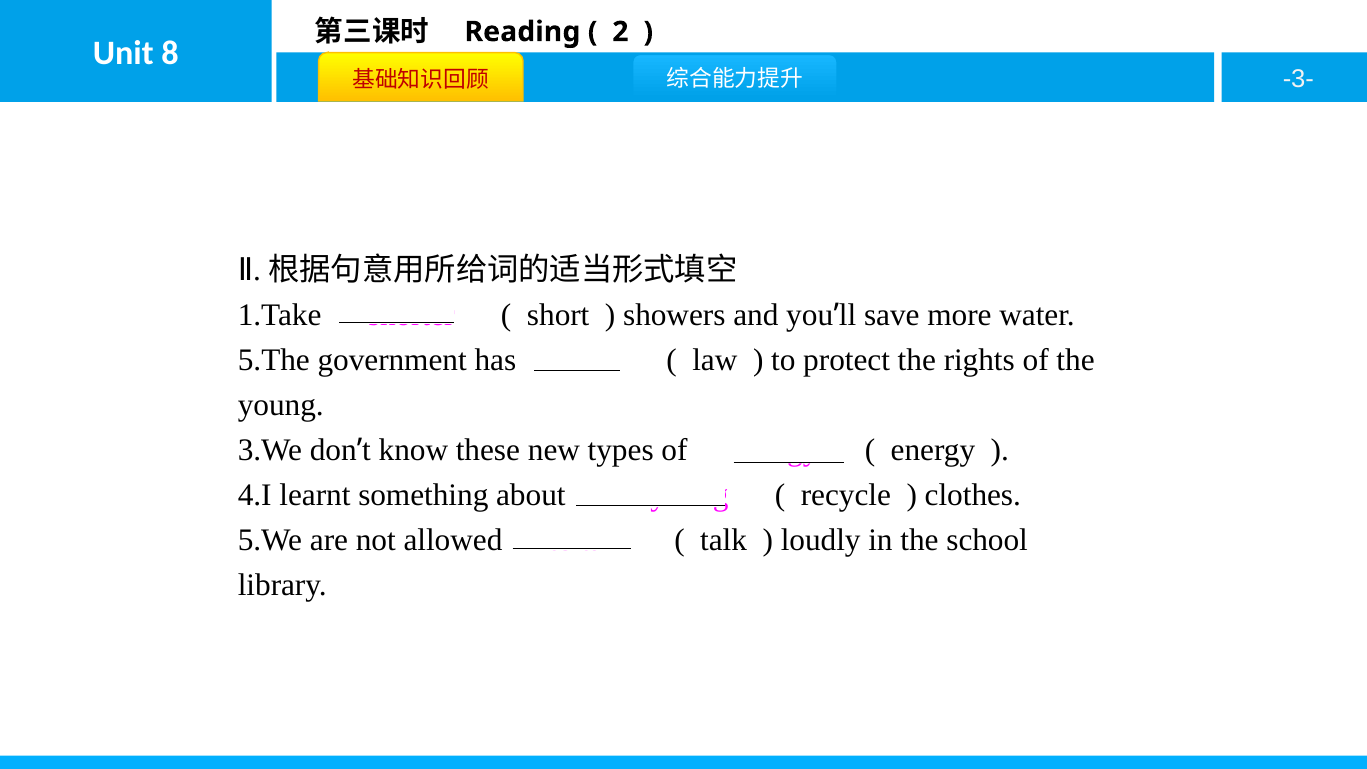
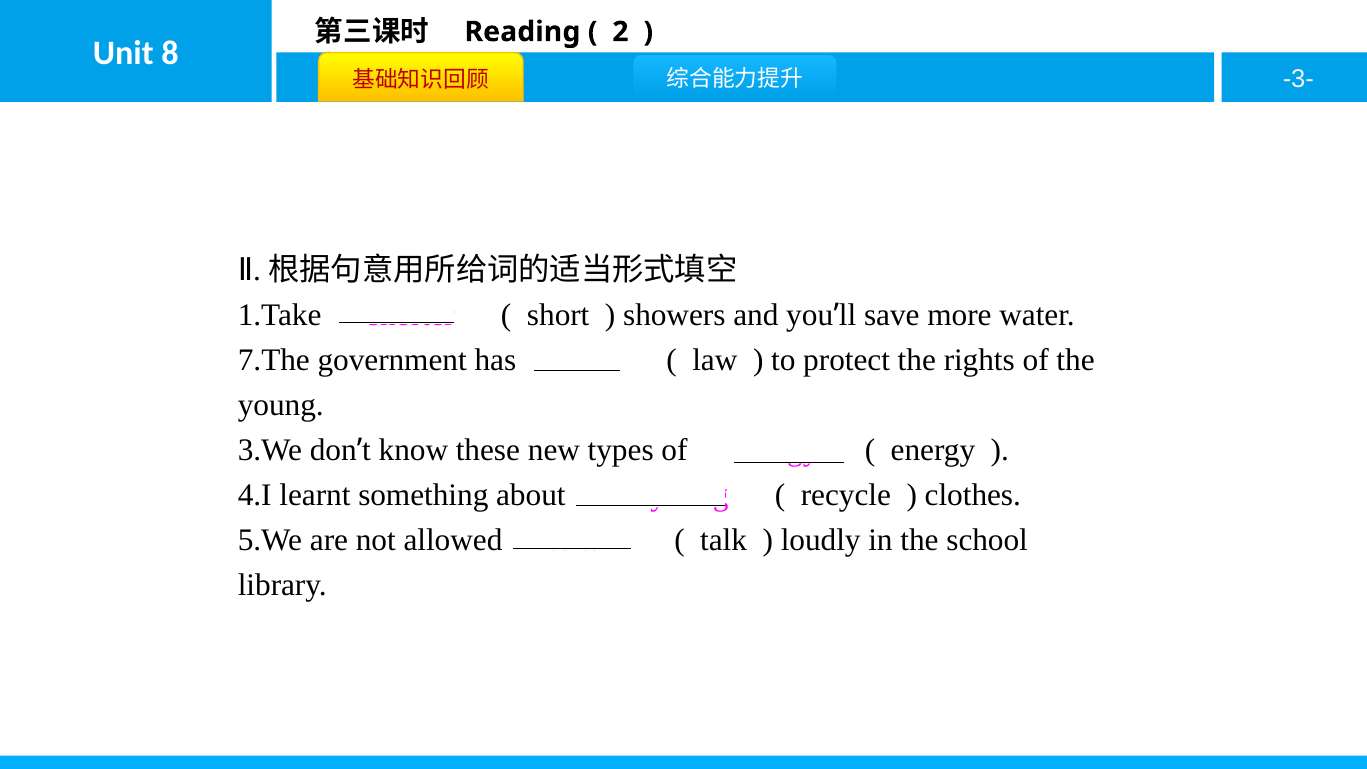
5.The: 5.The -> 7.The
